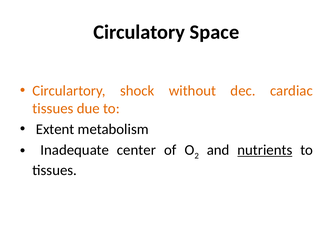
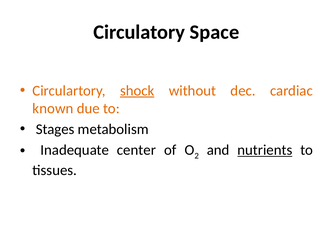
shock underline: none -> present
tissues at (53, 108): tissues -> known
Extent: Extent -> Stages
